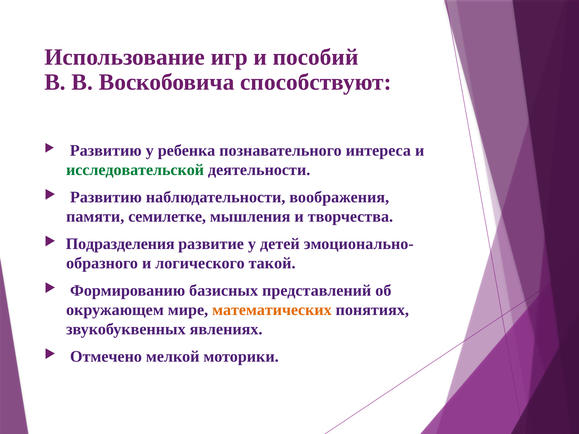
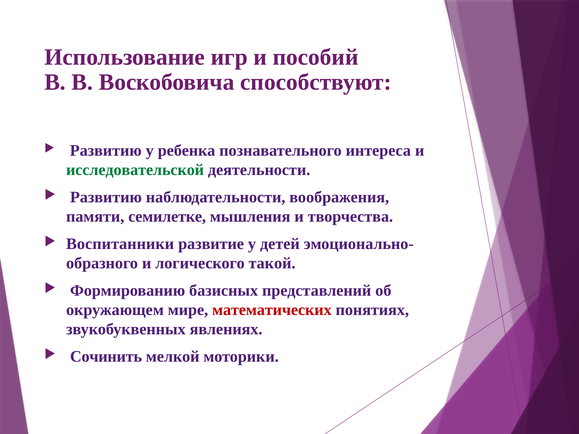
Подразделения: Подразделения -> Воспитанники
математических colour: orange -> red
Отмечено: Отмечено -> Сочинить
